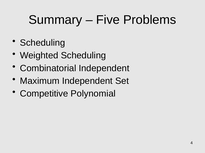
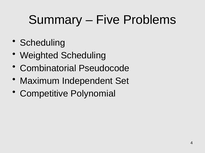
Combinatorial Independent: Independent -> Pseudocode
